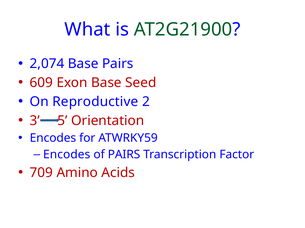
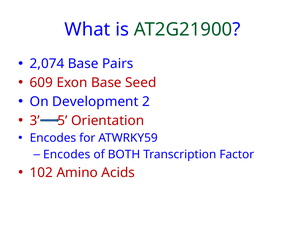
Reproductive: Reproductive -> Development
of PAIRS: PAIRS -> BOTH
709: 709 -> 102
